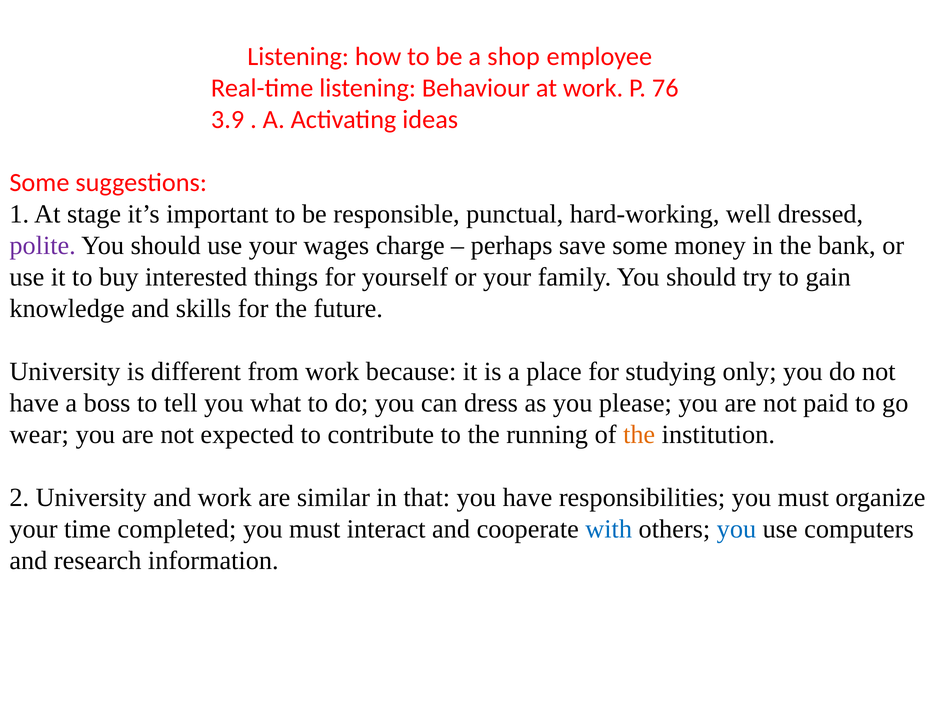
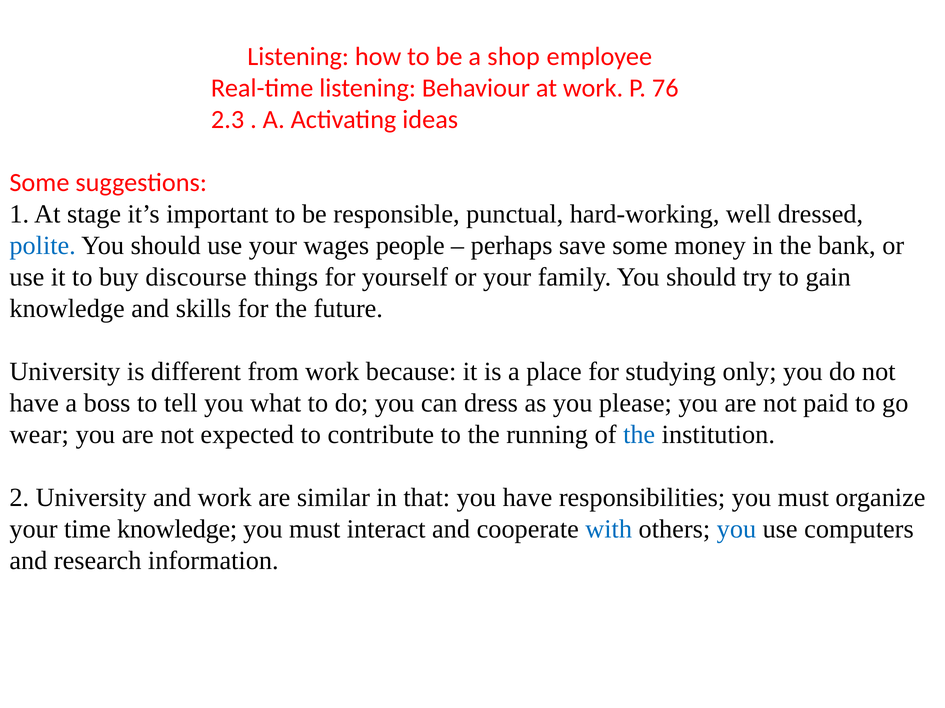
3.9: 3.9 -> 2.3
polite colour: purple -> blue
charge: charge -> people
interested: interested -> discourse
the at (639, 435) colour: orange -> blue
time completed: completed -> knowledge
